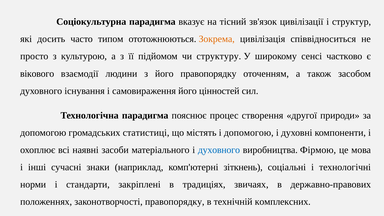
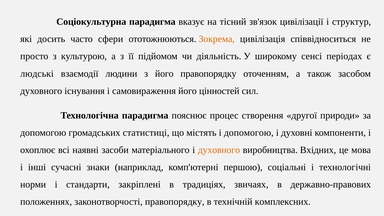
типом: типом -> сфери
структуру: структуру -> діяльність
частково: частково -> періодах
вікового: вікового -> людські
духовного at (219, 150) colour: blue -> orange
Фірмою: Фірмою -> Вхідних
зіткнень: зіткнень -> першою
